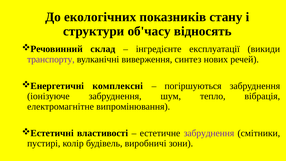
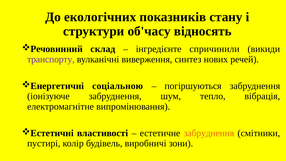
експлуатації: експлуатації -> спричинили
комплексні: комплексні -> соціальною
забруднення at (209, 133) colour: purple -> orange
